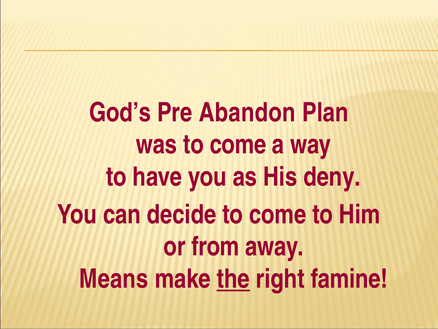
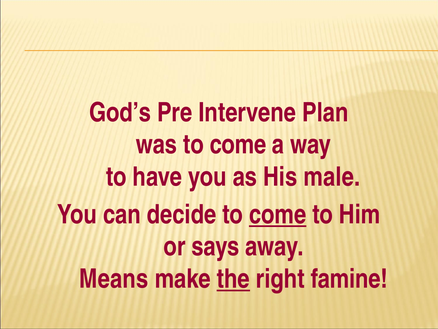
Abandon: Abandon -> Intervene
deny: deny -> male
come at (278, 214) underline: none -> present
from: from -> says
